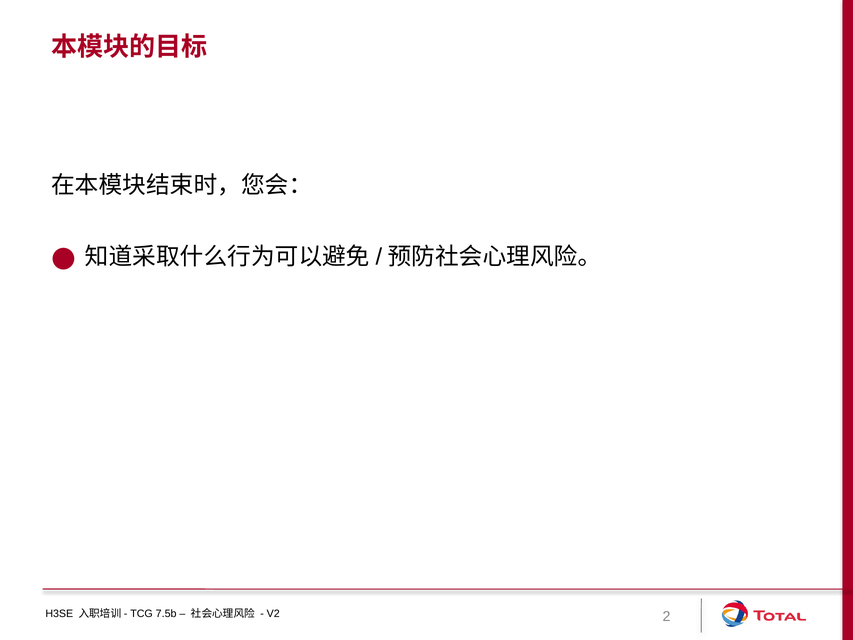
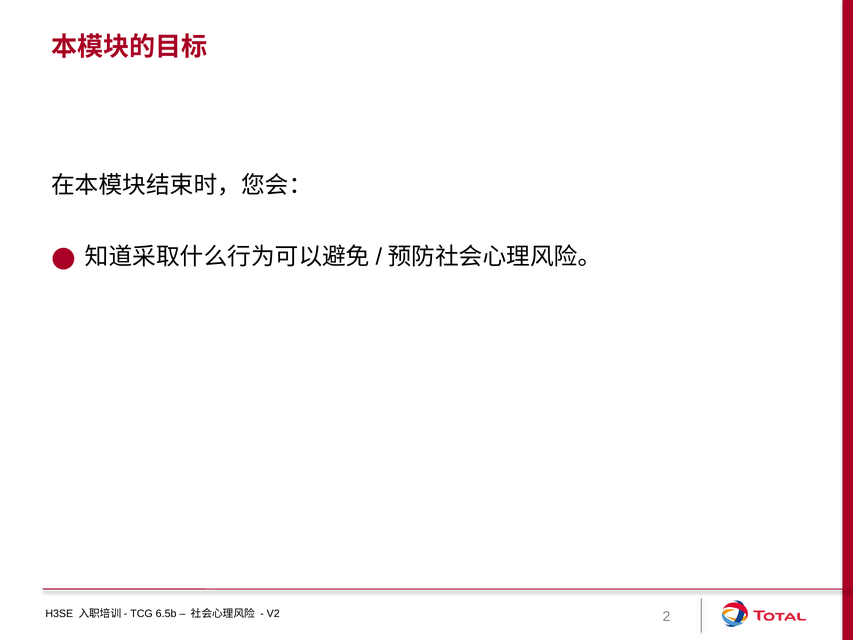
7.5b: 7.5b -> 6.5b
